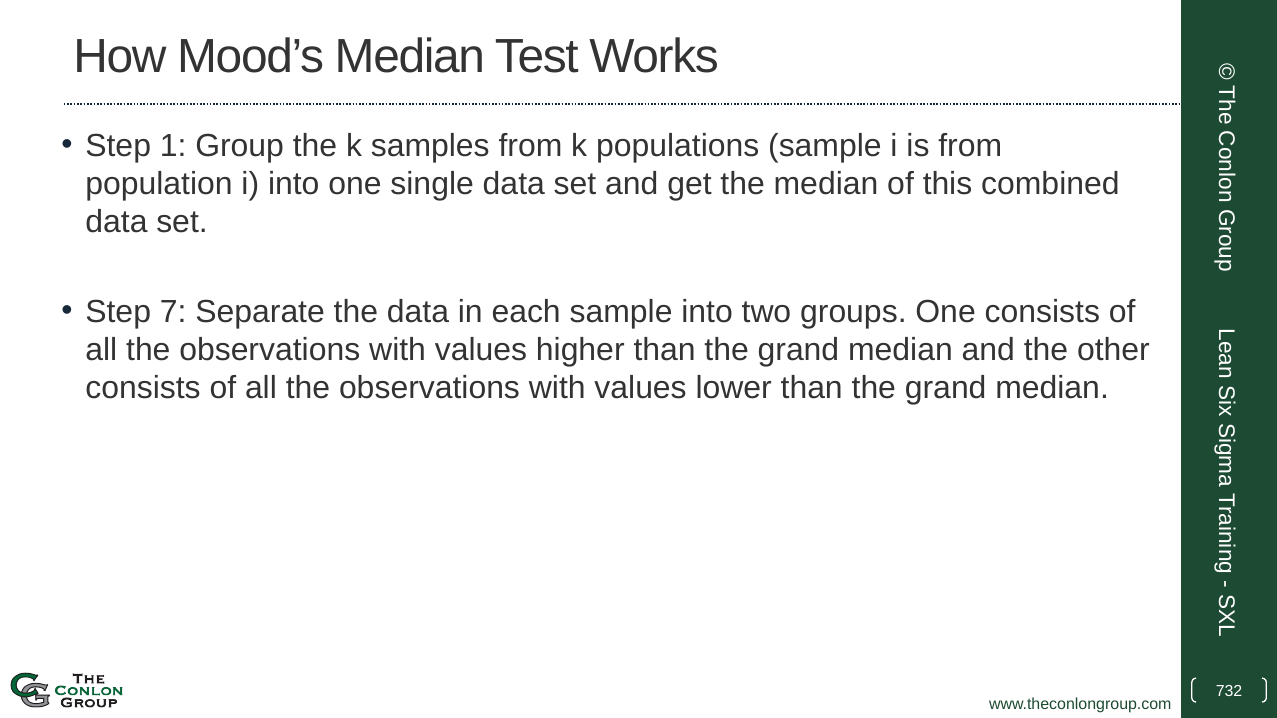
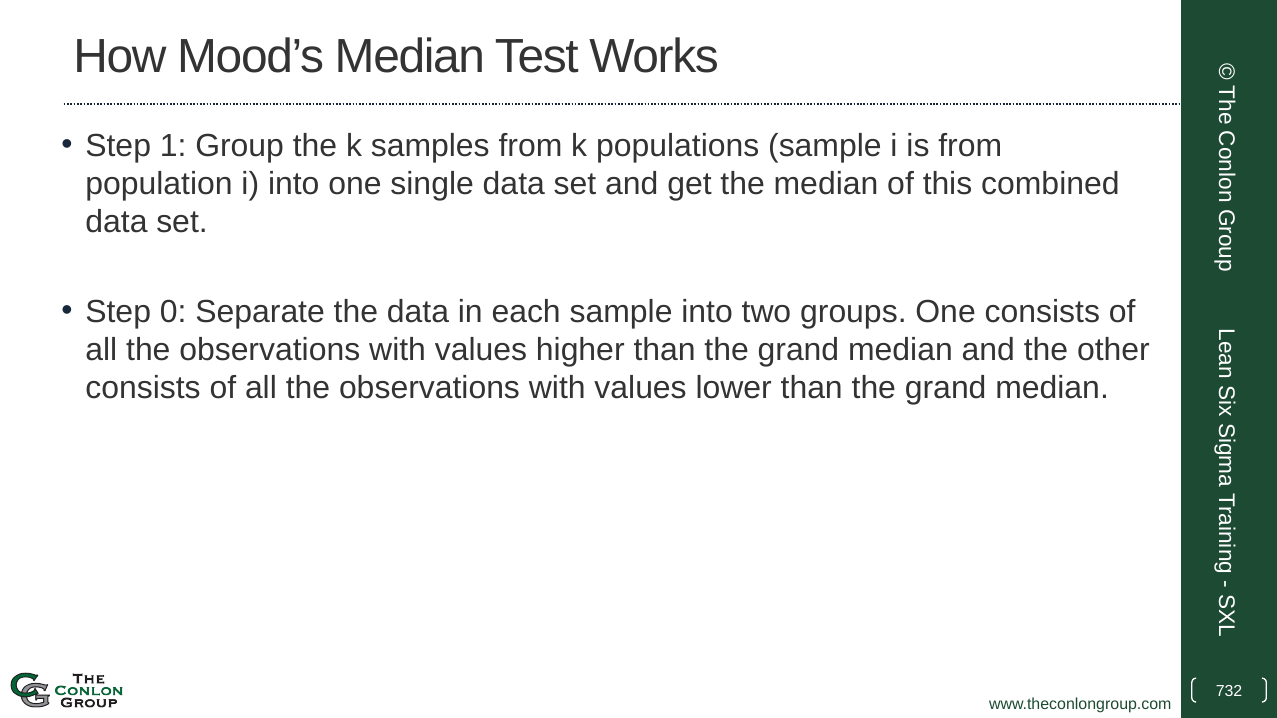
7: 7 -> 0
